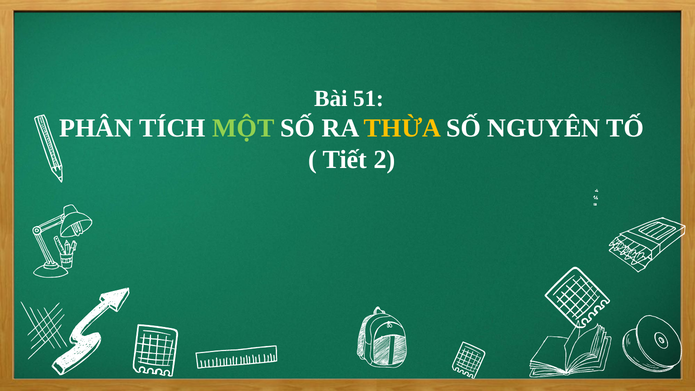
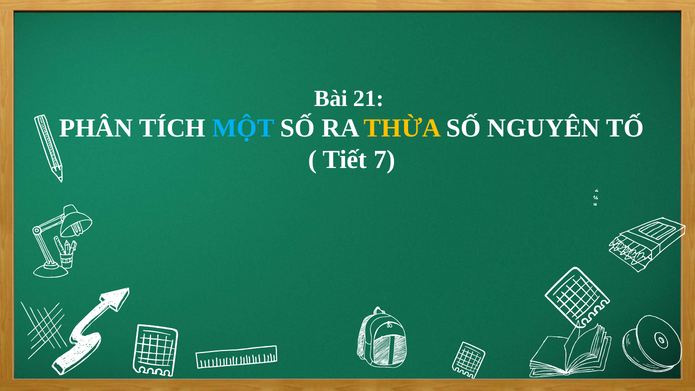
51: 51 -> 21
MỘT colour: light green -> light blue
2: 2 -> 7
